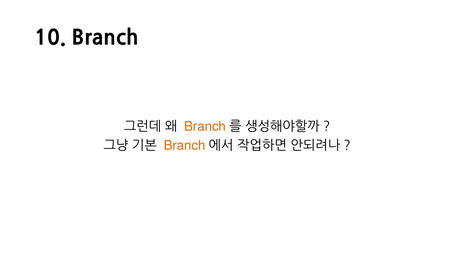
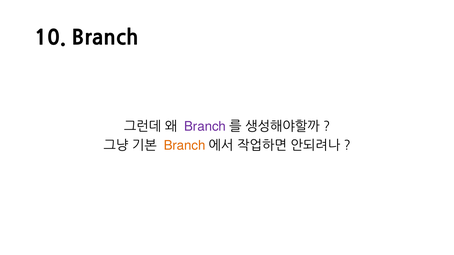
Branch at (205, 127) colour: orange -> purple
